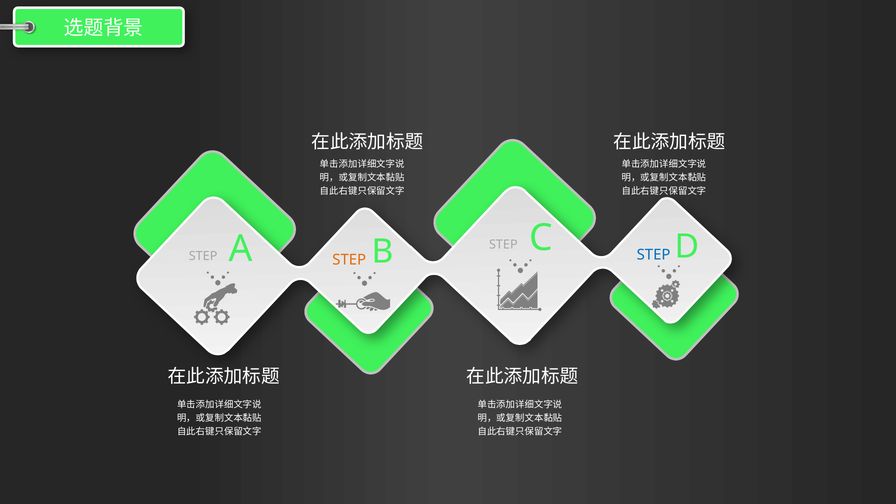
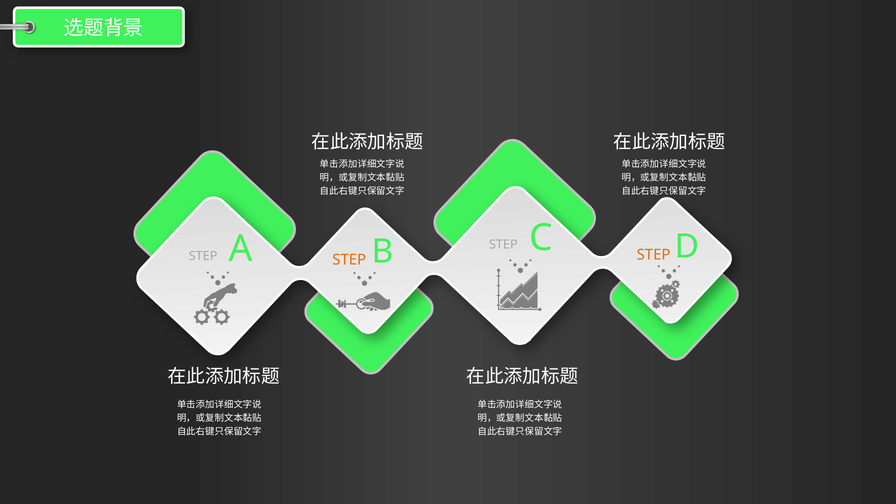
STEP at (654, 255) colour: blue -> orange
